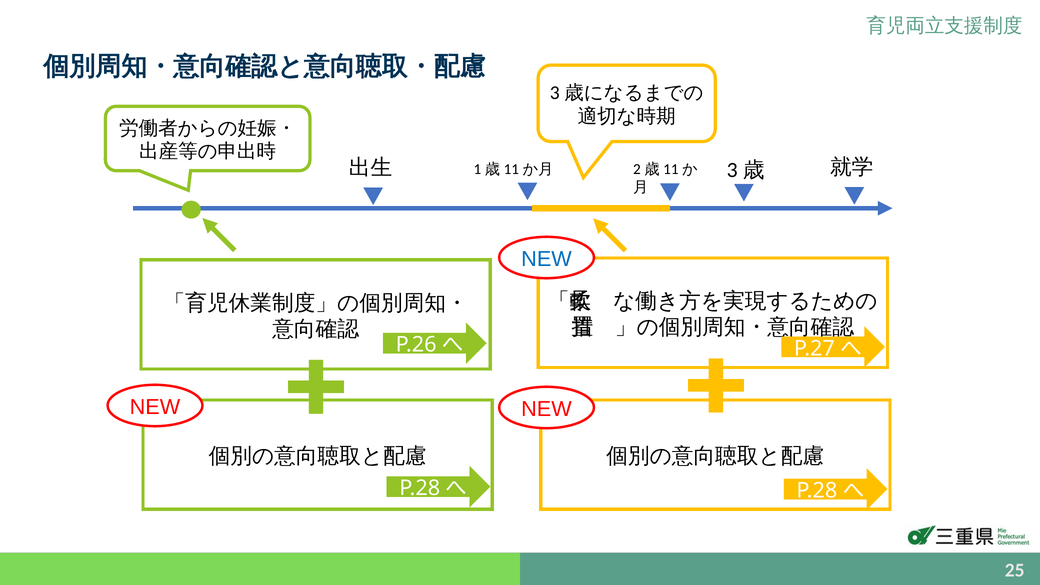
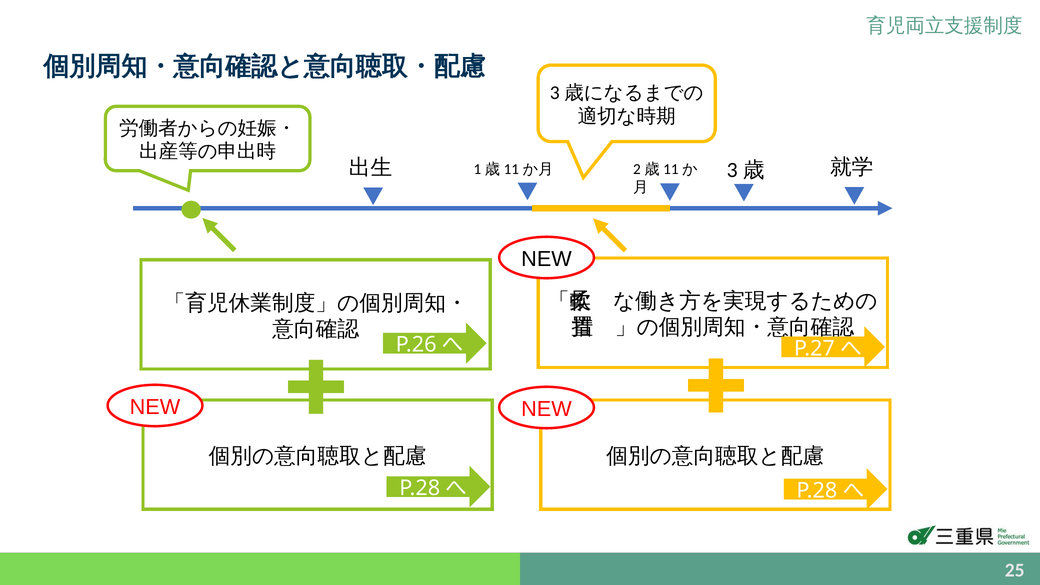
NEW at (546, 259) colour: blue -> black
